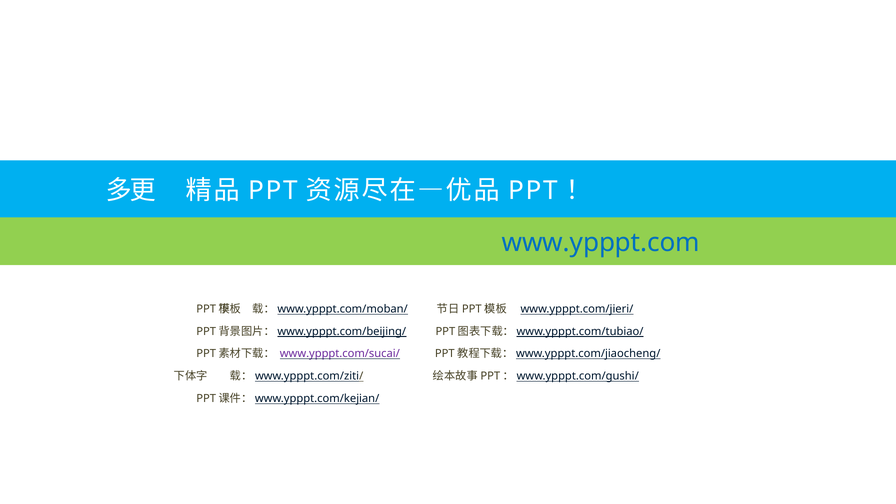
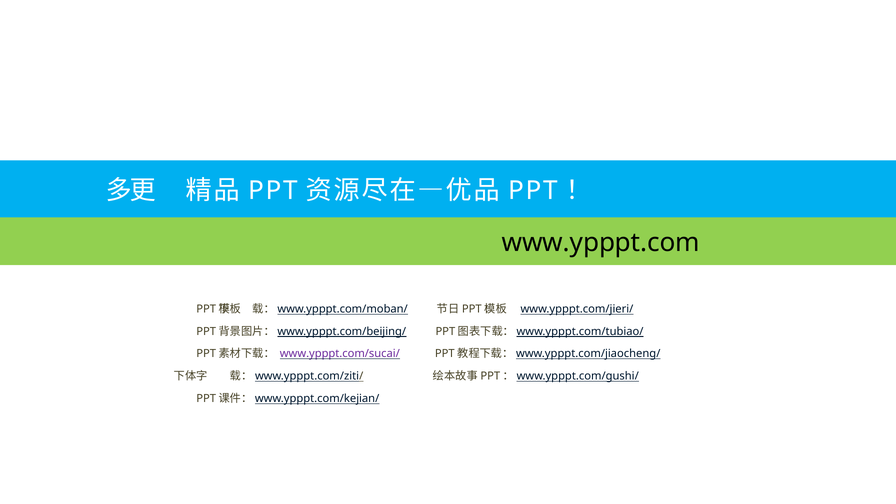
www.ypppt.com colour: blue -> black
